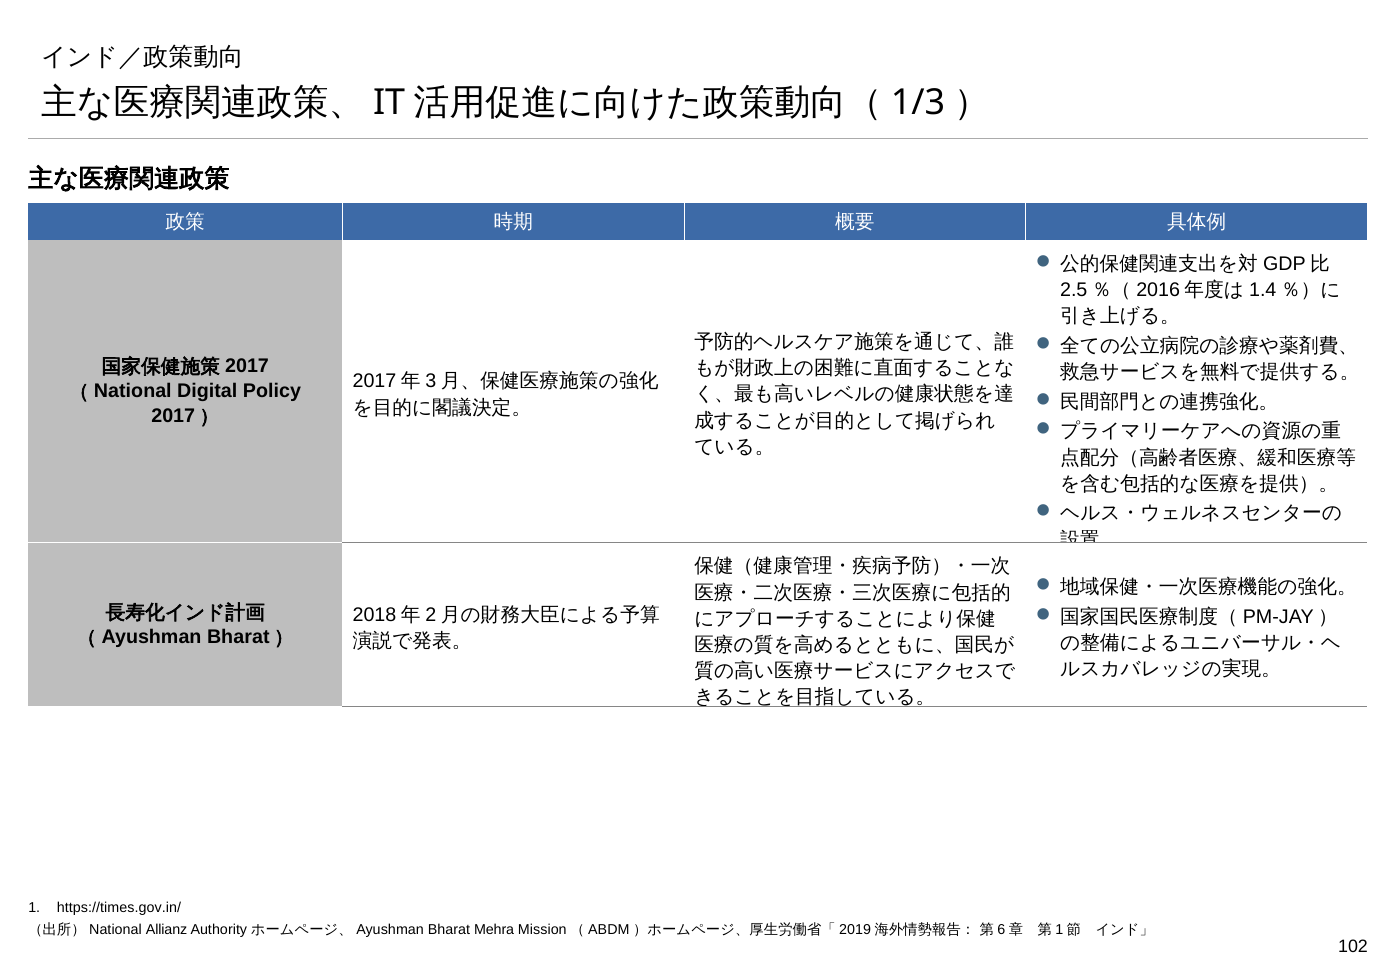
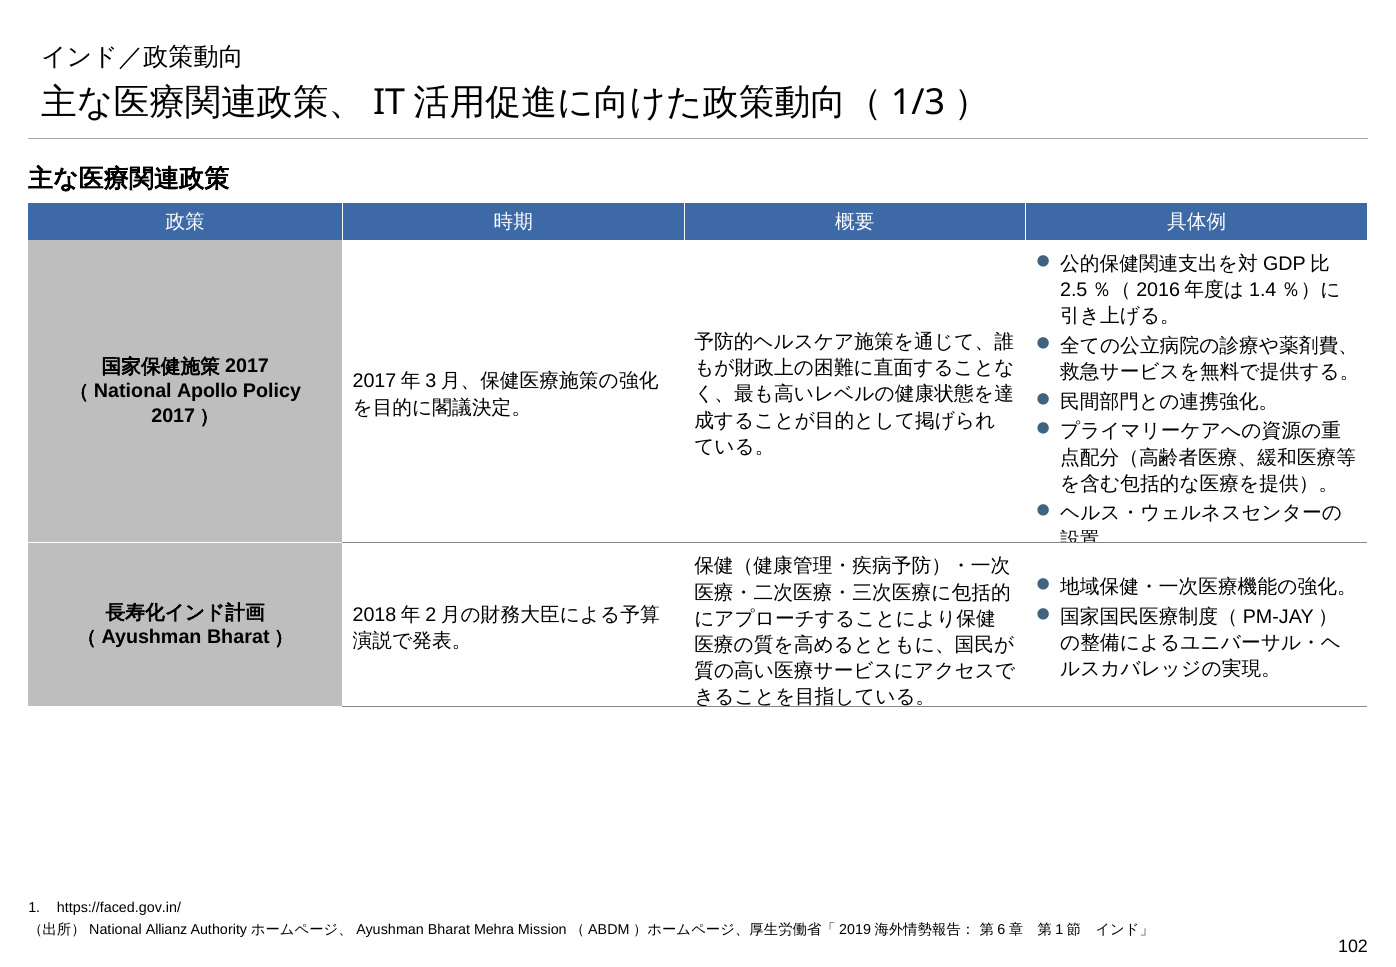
Digital: Digital -> Apollo
https://times.gov.in/: https://times.gov.in/ -> https://faced.gov.in/
